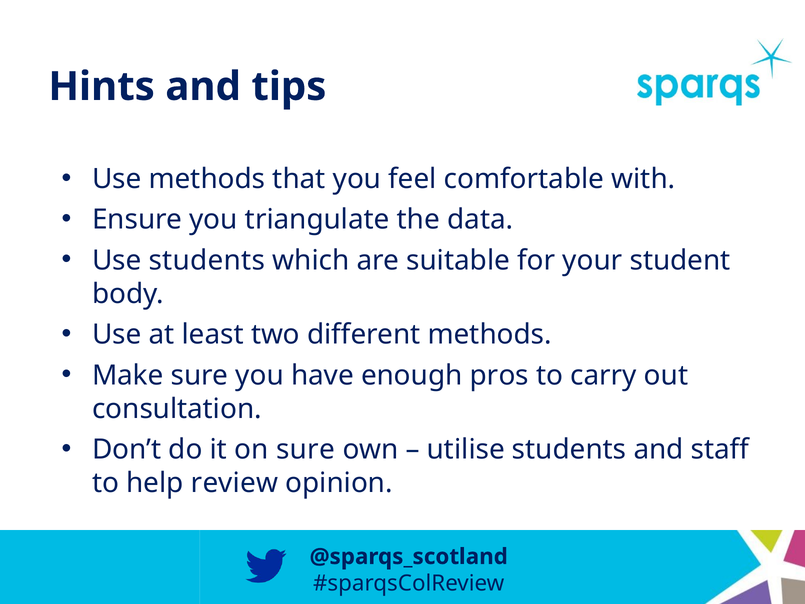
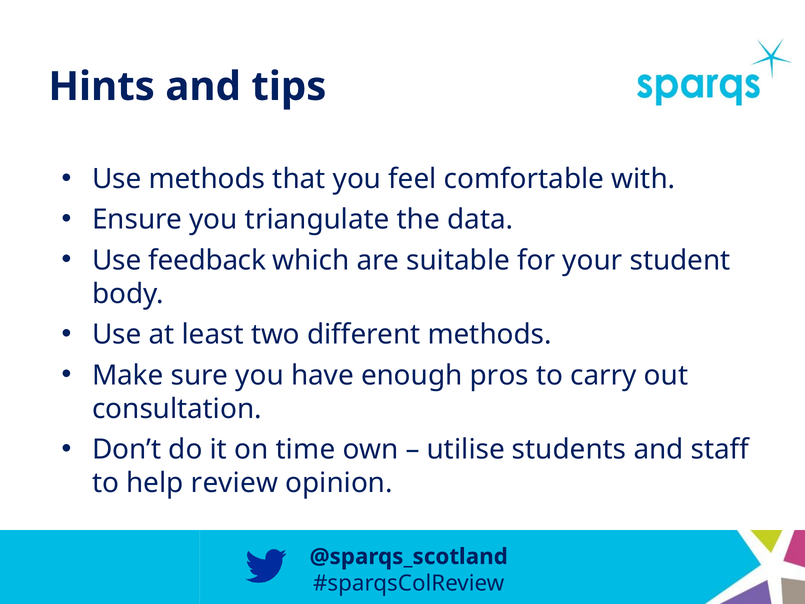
Use students: students -> feedback
on sure: sure -> time
